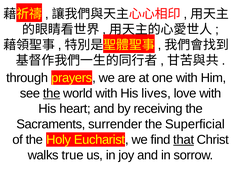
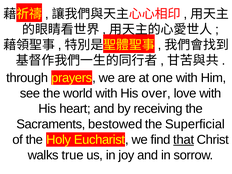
the at (52, 93) underline: present -> none
lives: lives -> over
surrender: surrender -> bestowed
